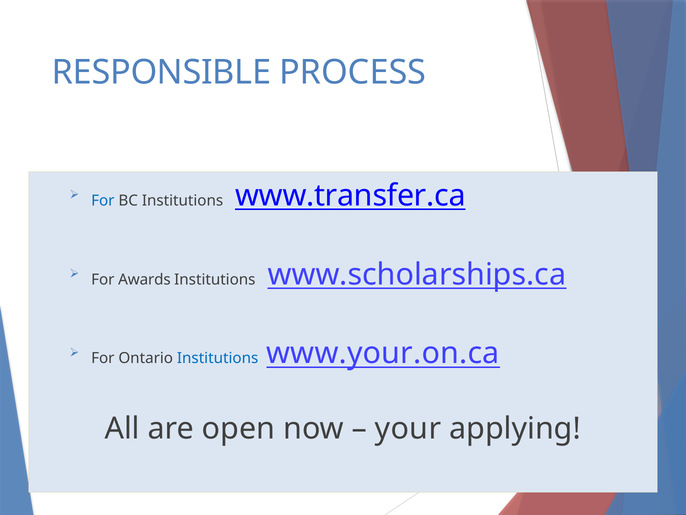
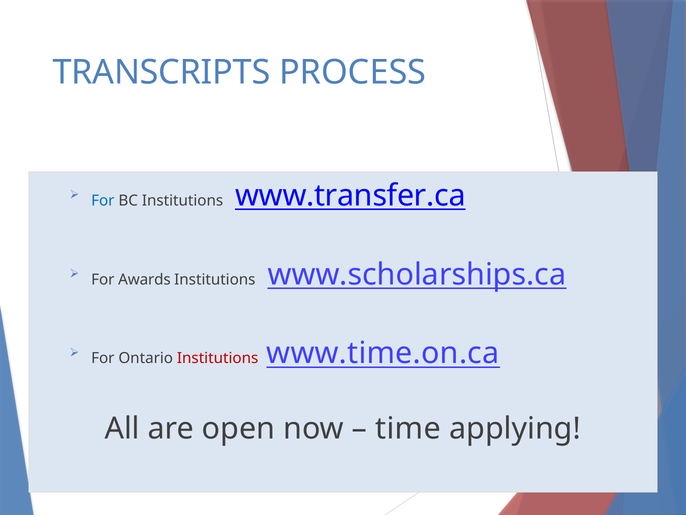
RESPONSIBLE: RESPONSIBLE -> TRANSCRIPTS
Institutions at (218, 358) colour: blue -> red
www.your.on.ca: www.your.on.ca -> www.time.on.ca
your: your -> time
